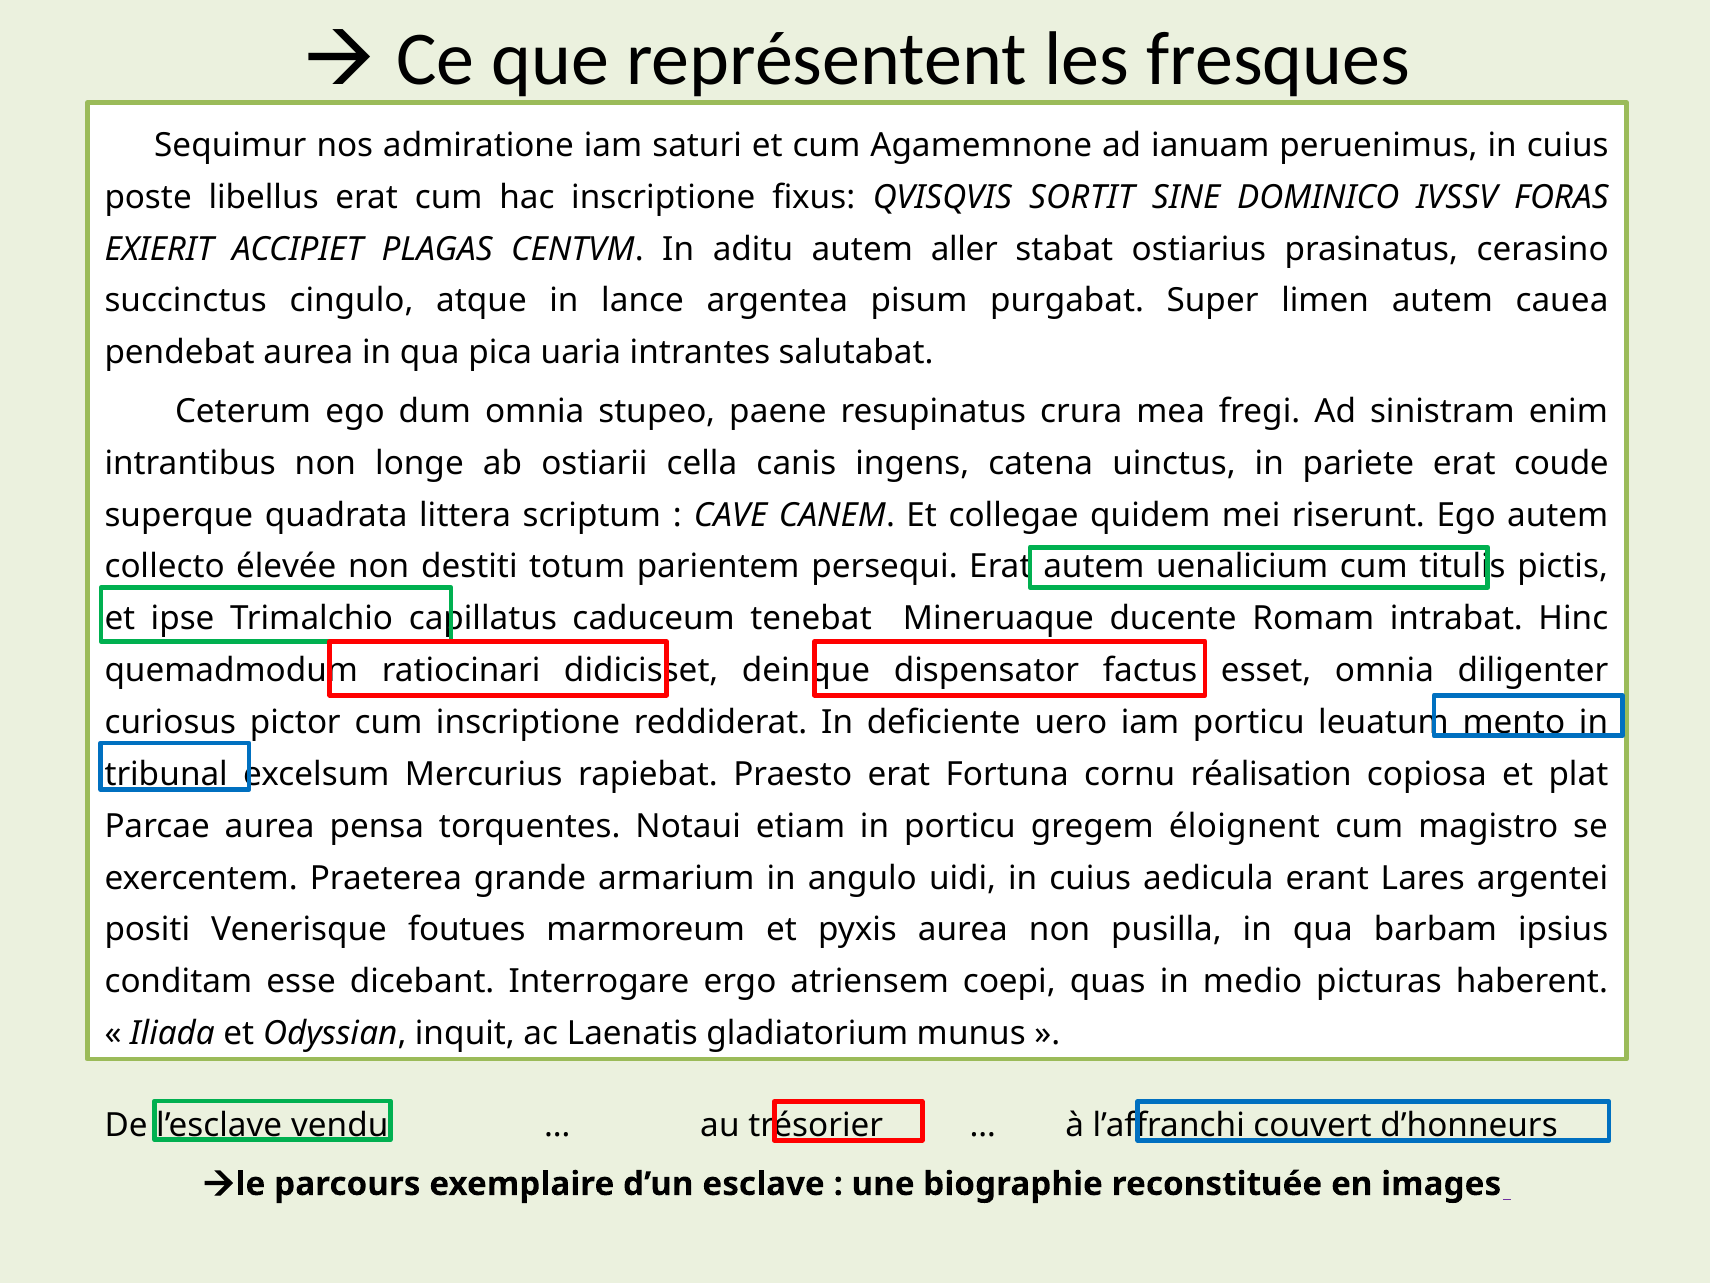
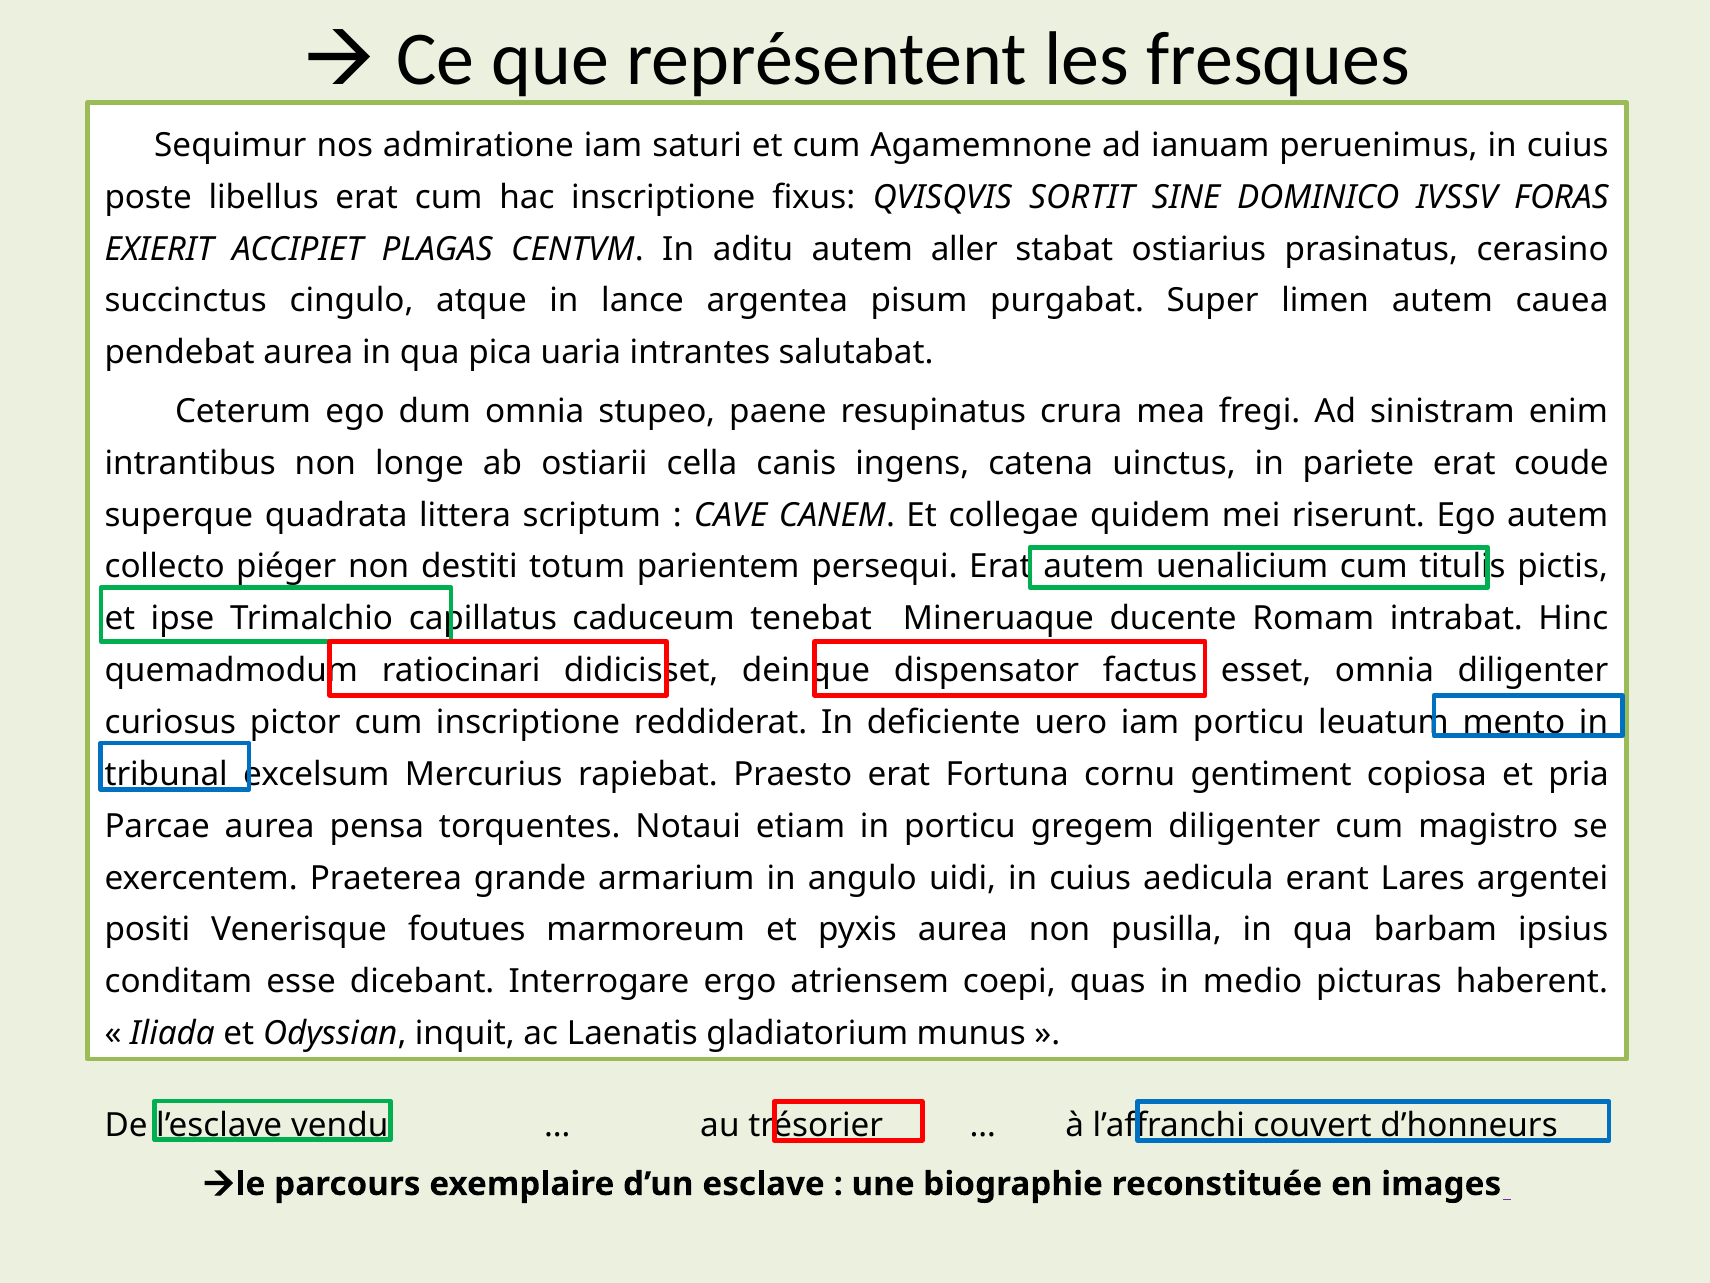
élevée: élevée -> piéger
réalisation: réalisation -> gentiment
plat: plat -> pria
gregem éloignent: éloignent -> diligenter
